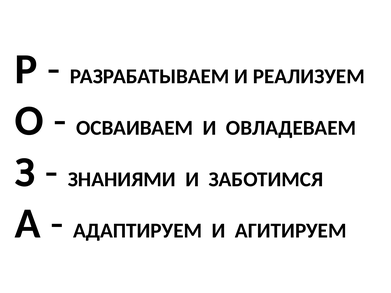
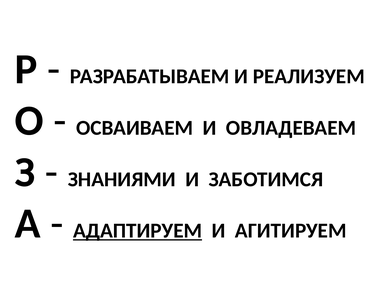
АДАПТИРУЕМ underline: none -> present
